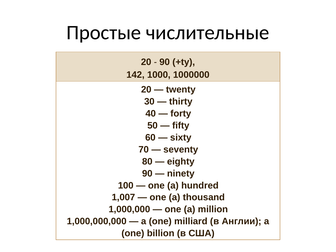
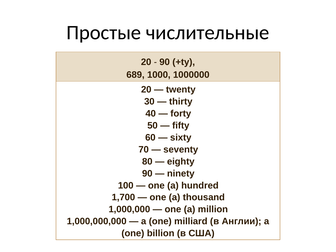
142: 142 -> 689
1,007: 1,007 -> 1,700
